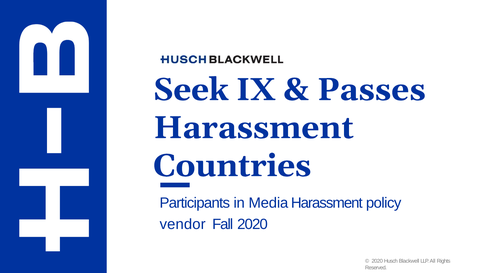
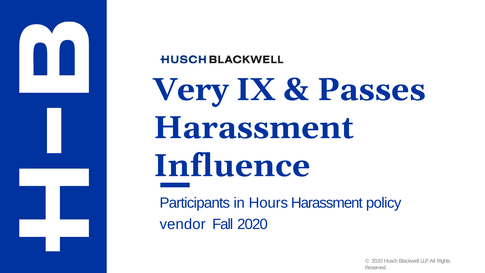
Seek: Seek -> Very
Countries: Countries -> Influence
Media: Media -> Hours
